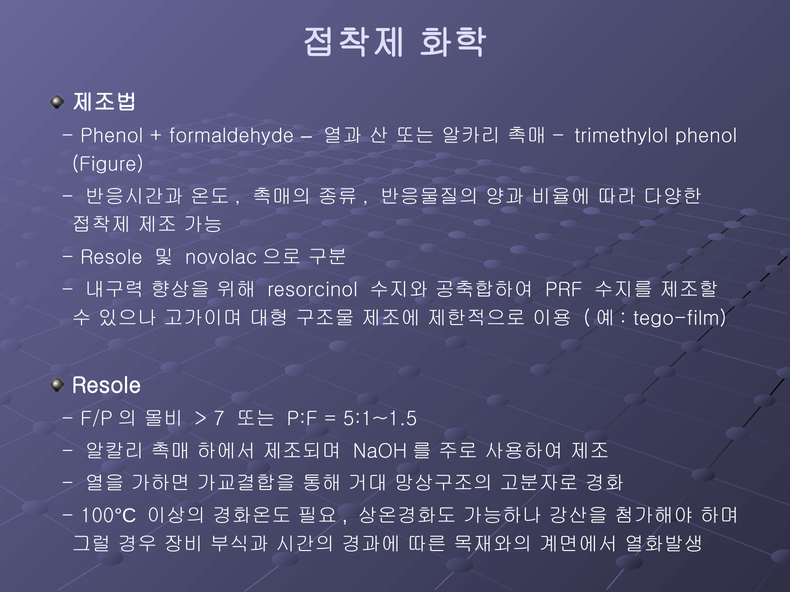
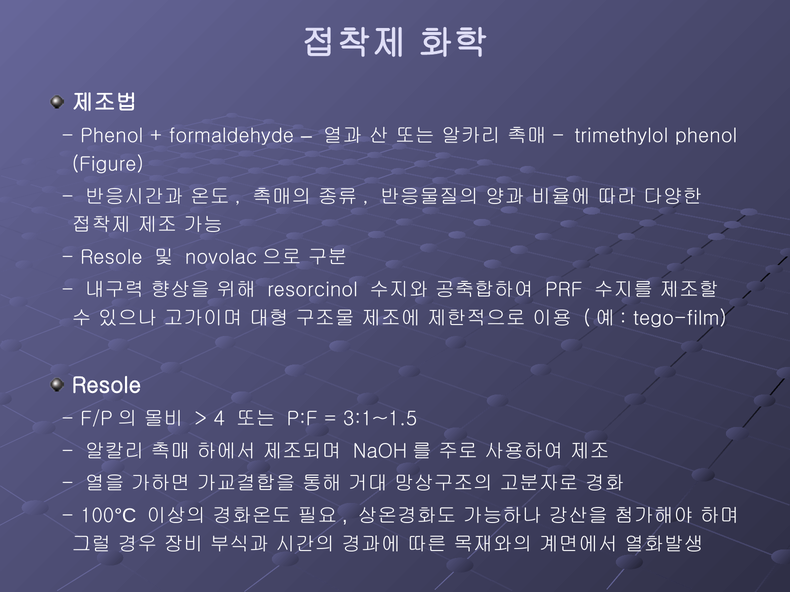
7: 7 -> 4
5:1~1.5: 5:1~1.5 -> 3:1~1.5
